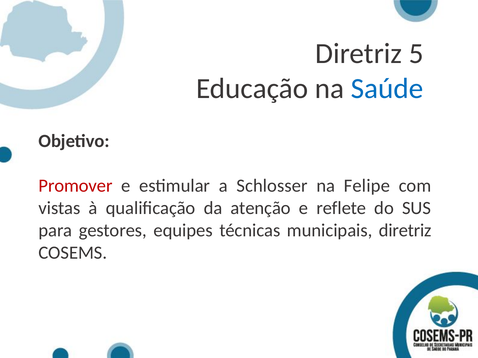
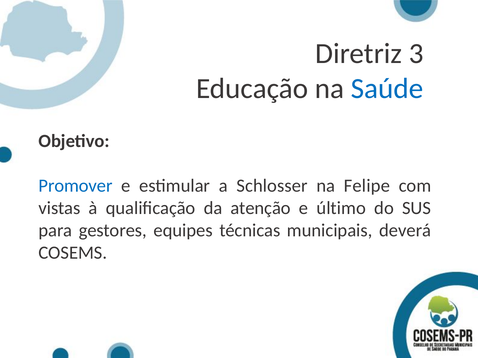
5: 5 -> 3
Promover colour: red -> blue
reflete: reflete -> último
municipais diretriz: diretriz -> deverá
